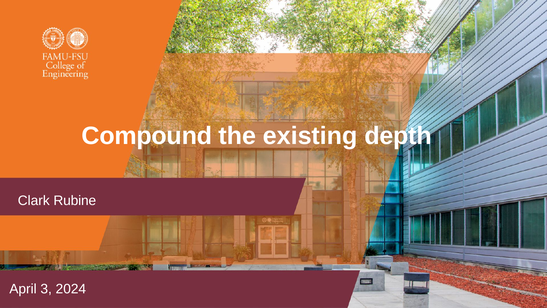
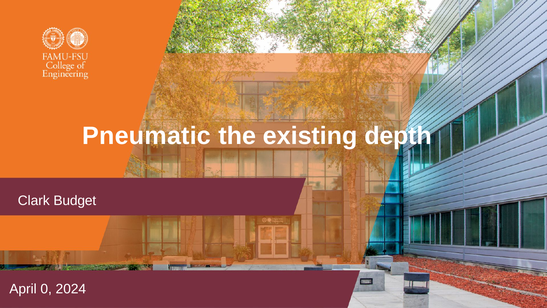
Compound: Compound -> Pneumatic
Rubine: Rubine -> Budget
3: 3 -> 0
